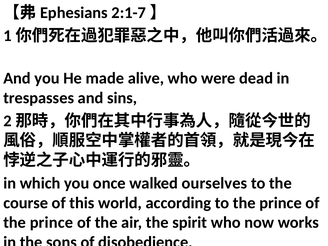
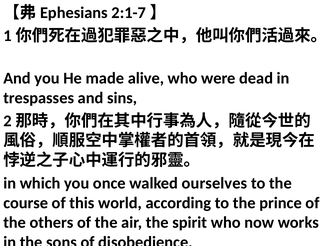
prince at (51, 223): prince -> others
